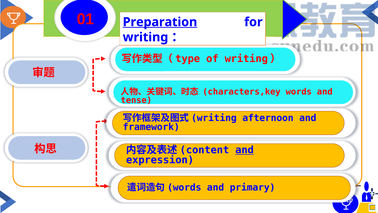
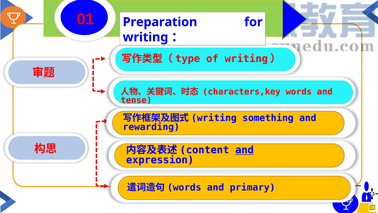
Preparation underline: present -> none
afternoon: afternoon -> something
framework: framework -> rewarding
